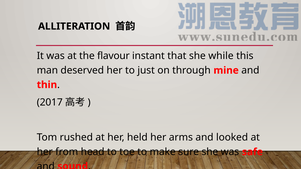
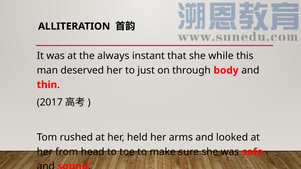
flavour: flavour -> always
mine: mine -> body
